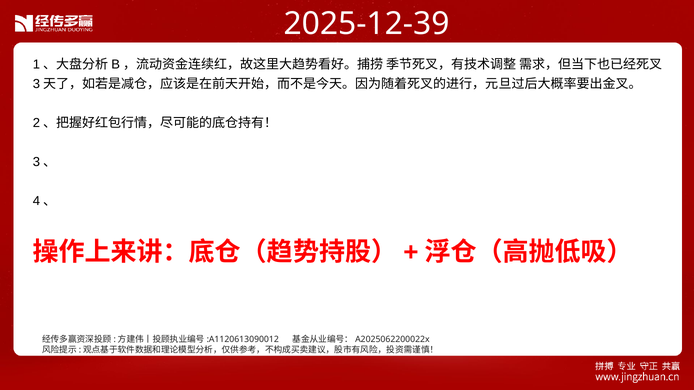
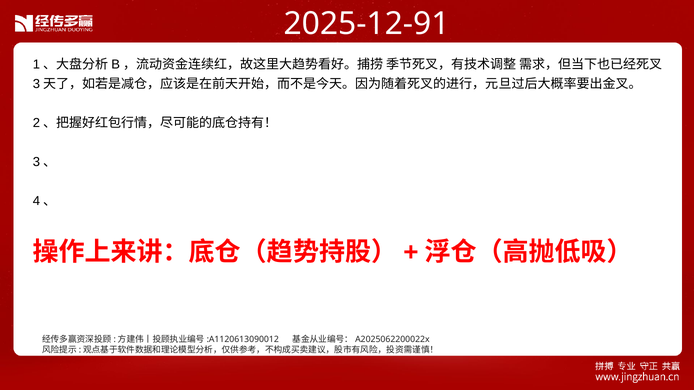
2025-12-39: 2025-12-39 -> 2025-12-91
